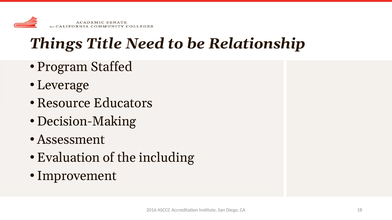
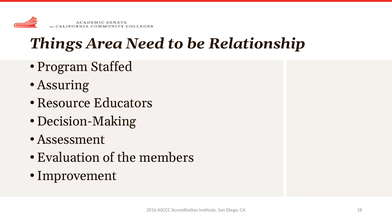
Title: Title -> Area
Leverage: Leverage -> Assuring
including: including -> members
